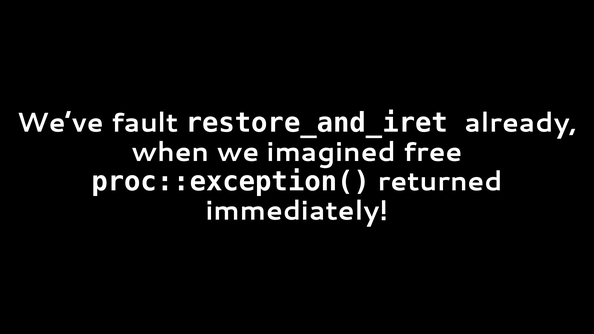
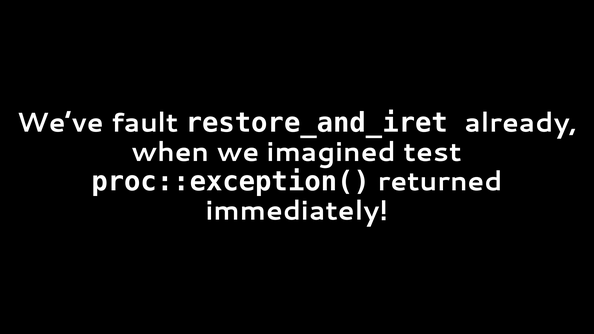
free: free -> test
